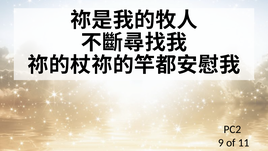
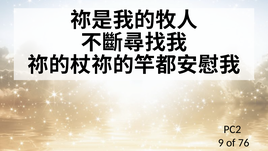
11: 11 -> 76
